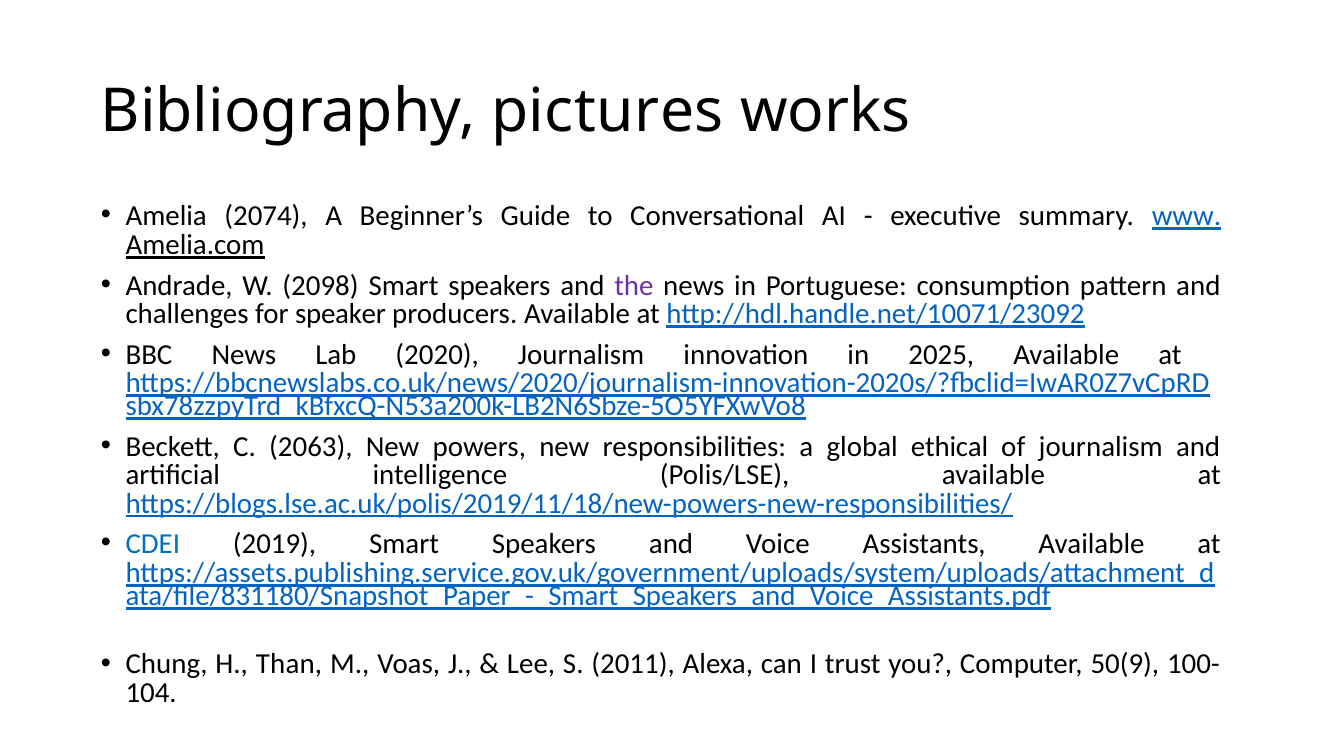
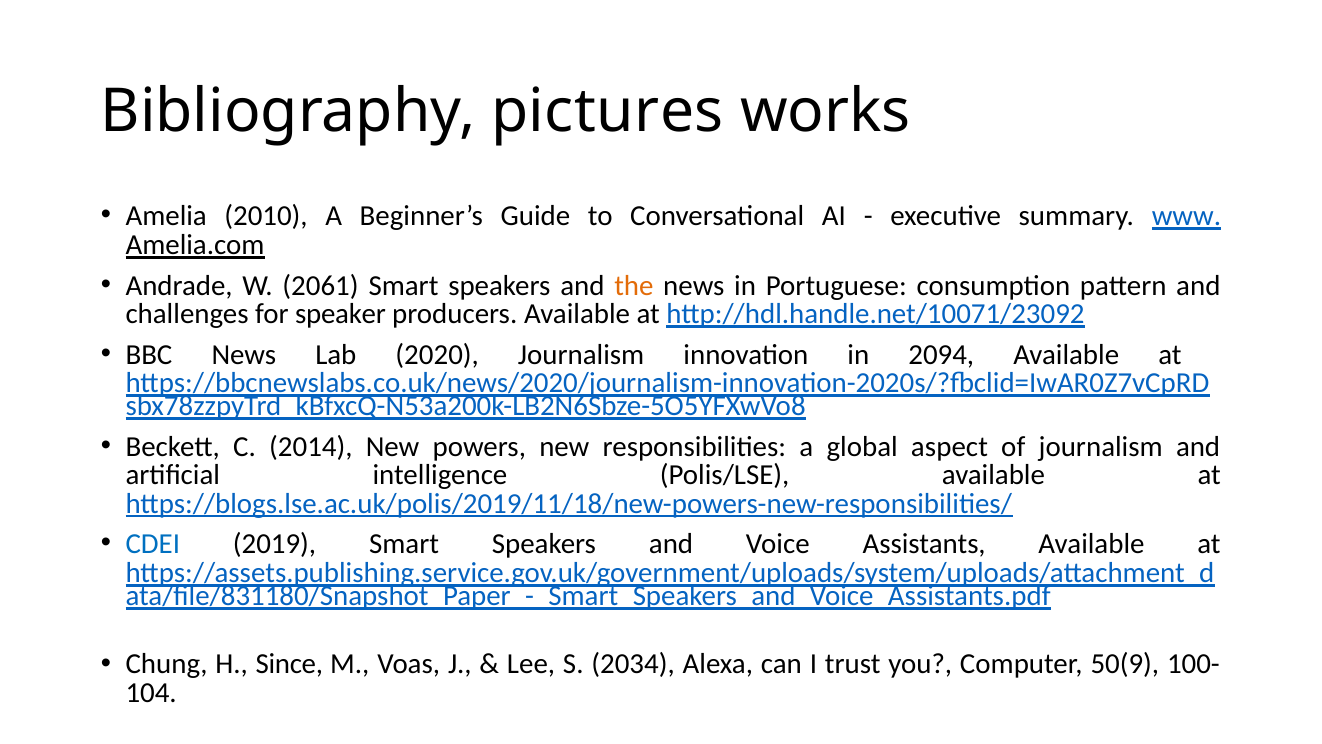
2074: 2074 -> 2010
2098: 2098 -> 2061
the colour: purple -> orange
2025: 2025 -> 2094
2063: 2063 -> 2014
ethical: ethical -> aspect
Than: Than -> Since
2011: 2011 -> 2034
